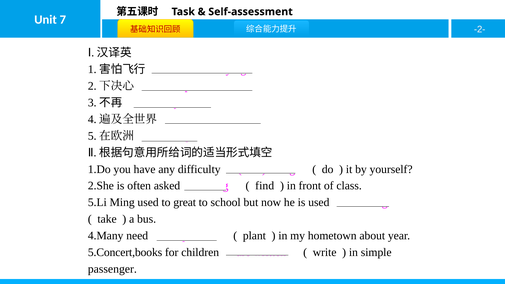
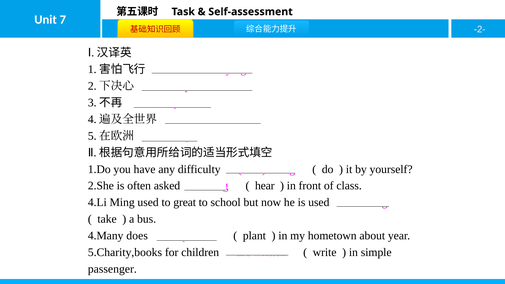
find: find -> hear
5.Li: 5.Li -> 4.Li
need: need -> does
5.Concert,books: 5.Concert,books -> 5.Charity,books
